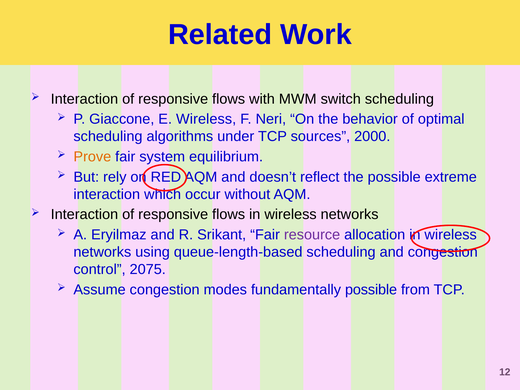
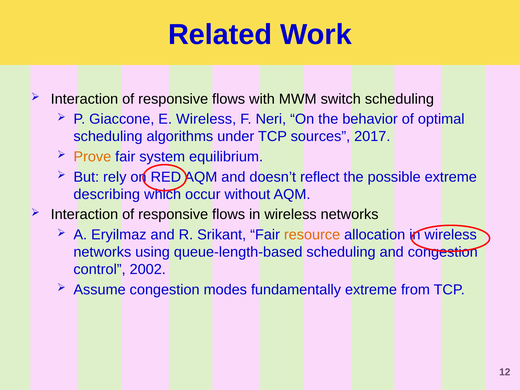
2000: 2000 -> 2017
interaction at (107, 194): interaction -> describing
resource colour: purple -> orange
2075: 2075 -> 2002
fundamentally possible: possible -> extreme
